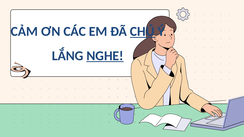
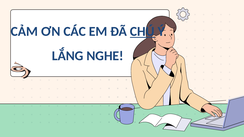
NGHE underline: present -> none
